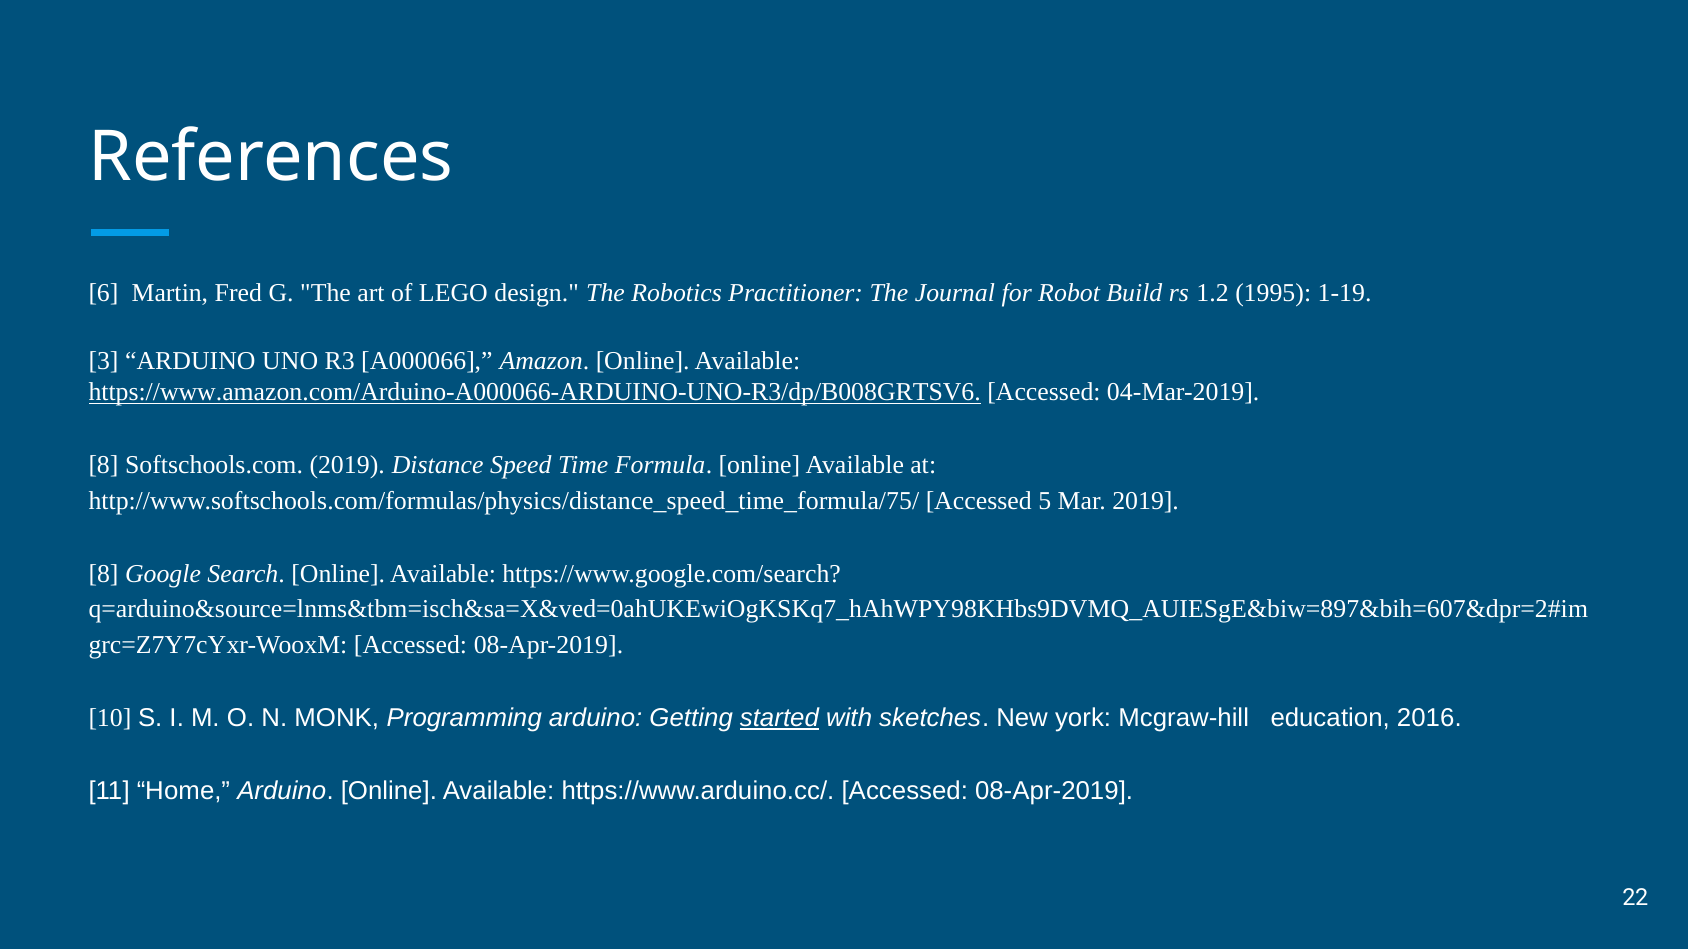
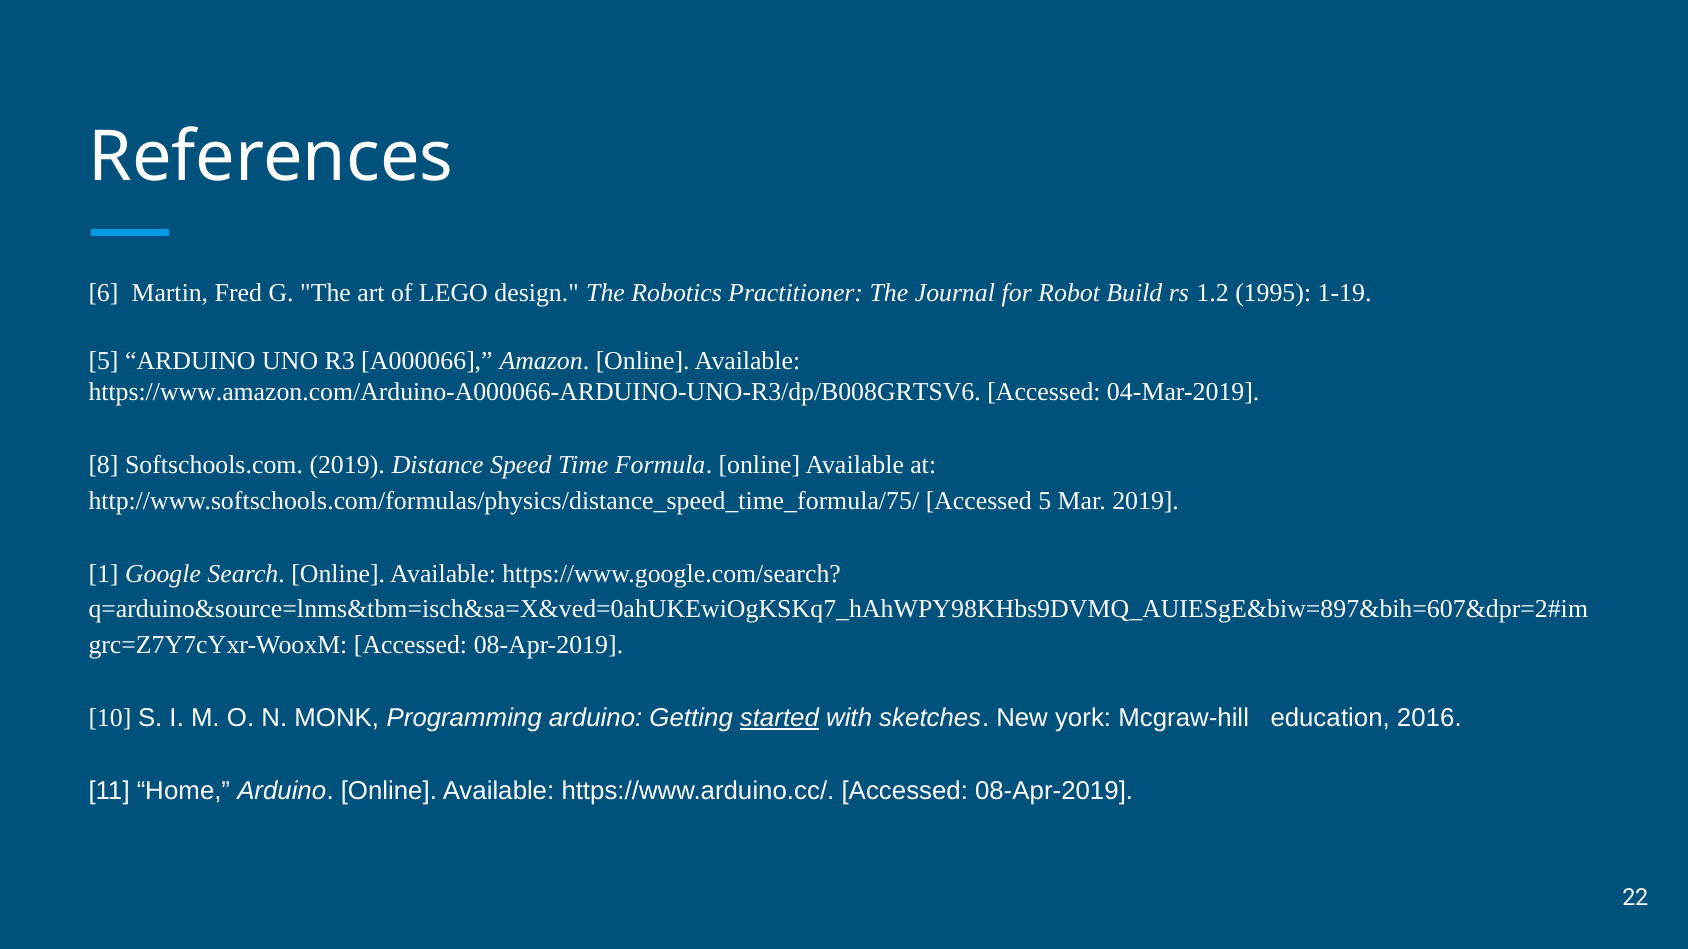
3 at (104, 362): 3 -> 5
https://www.amazon.com/Arduino-A000066-ARDUINO-UNO-R3/dp/B008GRTSV6 underline: present -> none
8 at (104, 574): 8 -> 1
